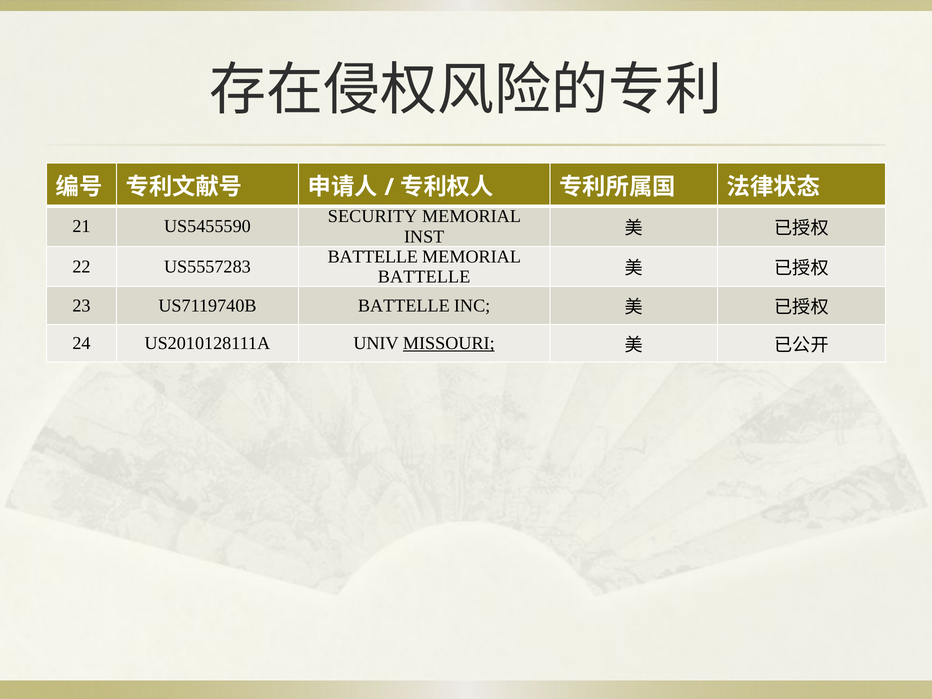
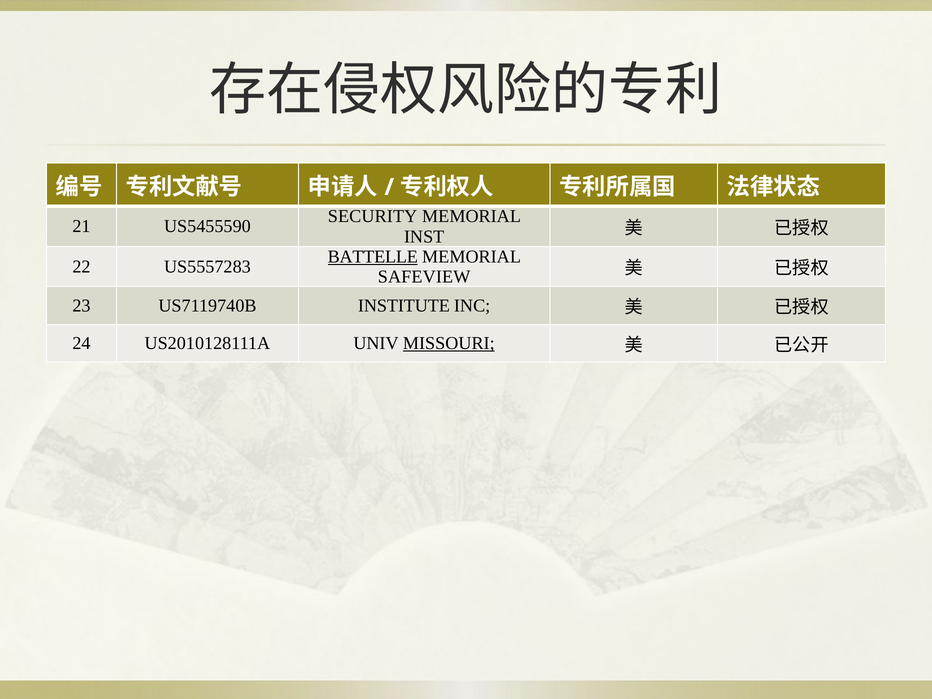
BATTELLE at (373, 257) underline: none -> present
BATTELLE at (424, 277): BATTELLE -> SAFEVIEW
US7119740B BATTELLE: BATTELLE -> INSTITUTE
